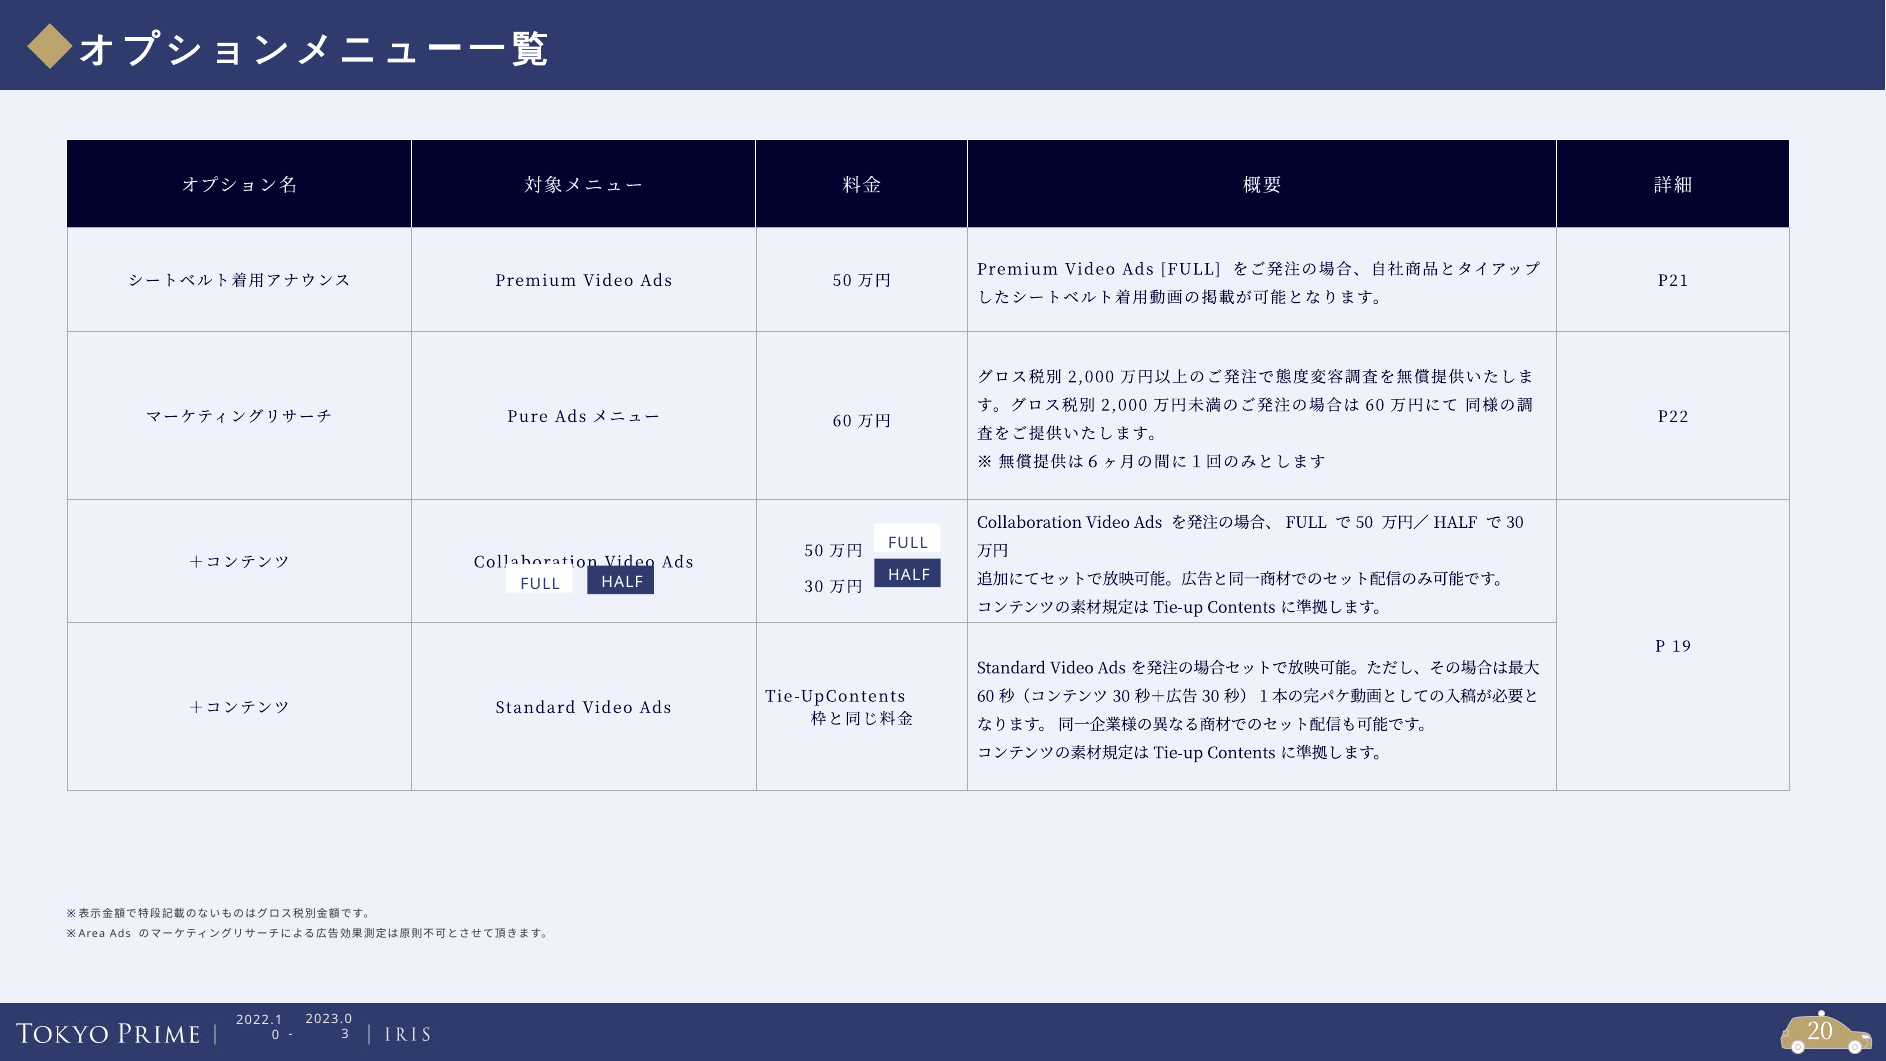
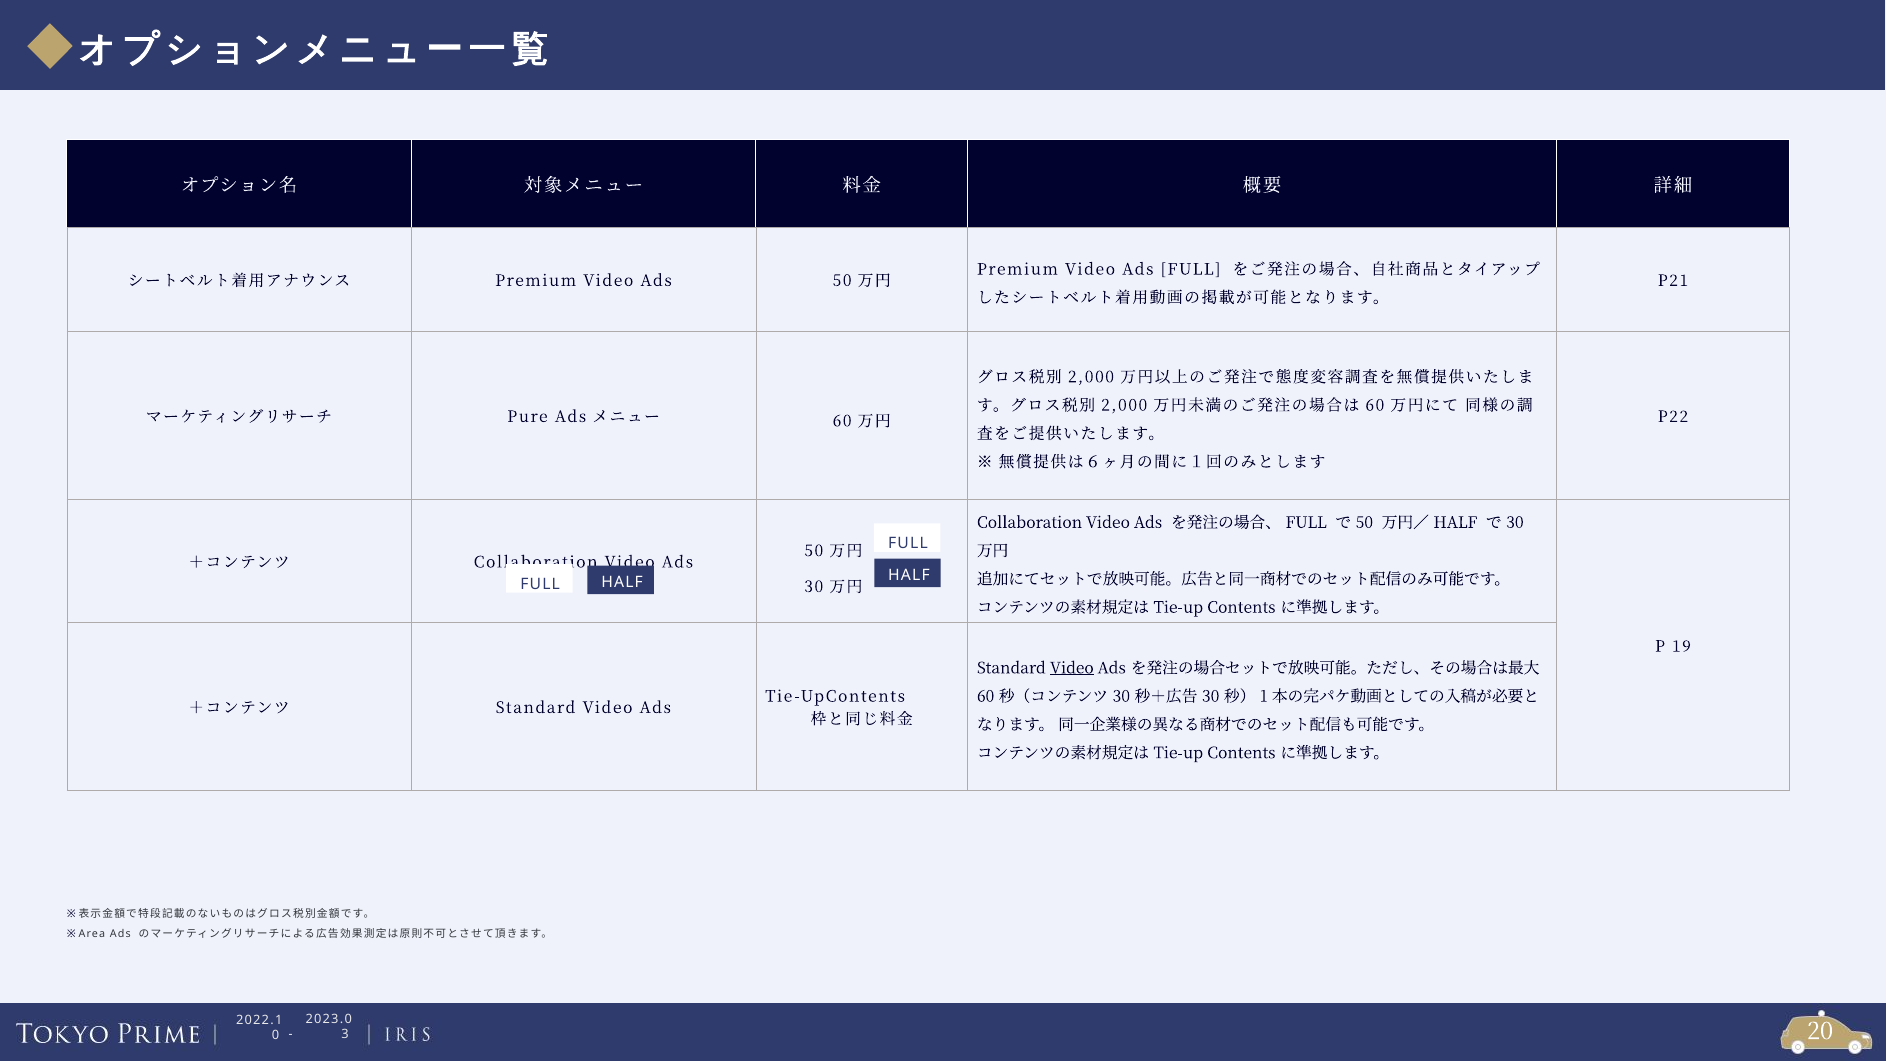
Video at (1072, 668) underline: none -> present
